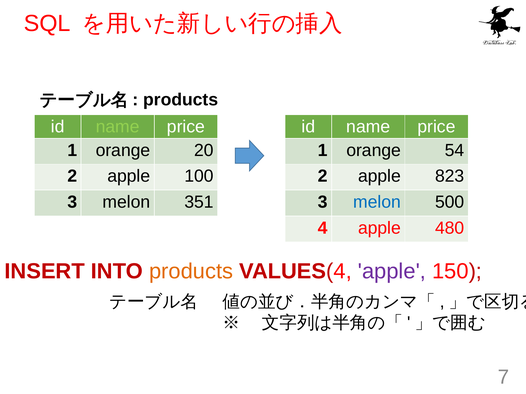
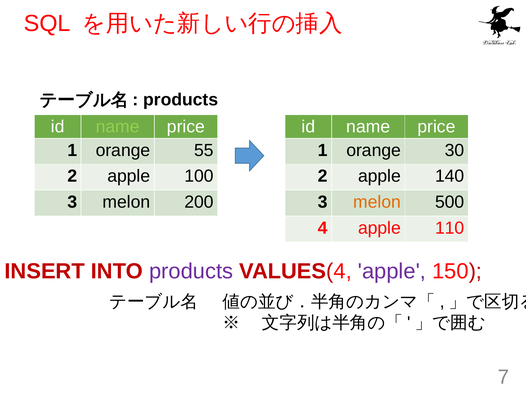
20: 20 -> 55
54: 54 -> 30
823: 823 -> 140
351: 351 -> 200
melon at (377, 202) colour: blue -> orange
480: 480 -> 110
products at (191, 272) colour: orange -> purple
